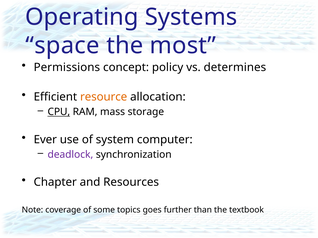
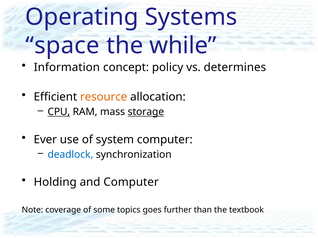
most: most -> while
Permissions: Permissions -> Information
storage underline: none -> present
deadlock colour: purple -> blue
Chapter: Chapter -> Holding
and Resources: Resources -> Computer
